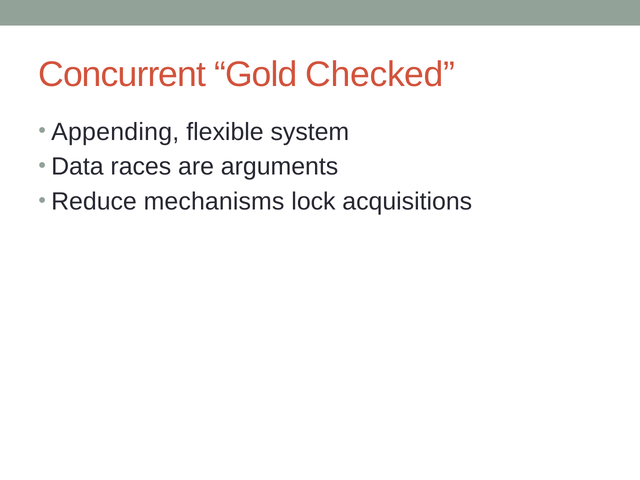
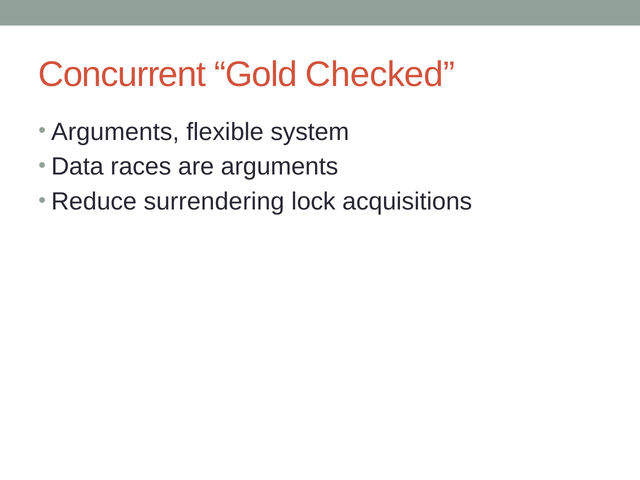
Appending at (115, 132): Appending -> Arguments
mechanisms: mechanisms -> surrendering
